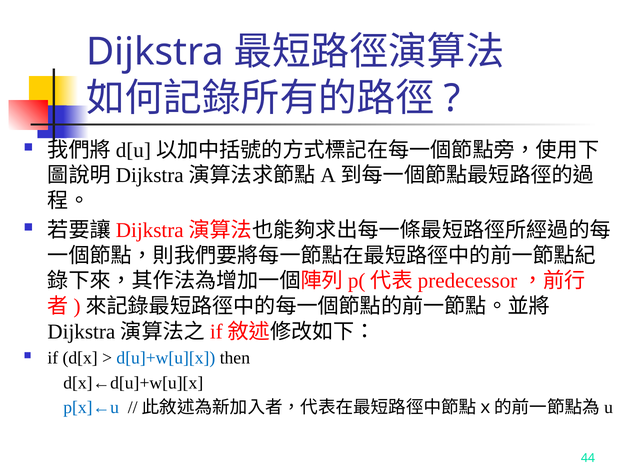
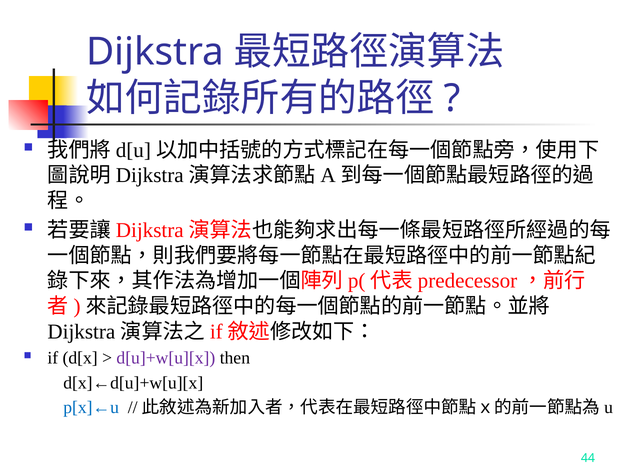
d[u]+w[u][x colour: blue -> purple
